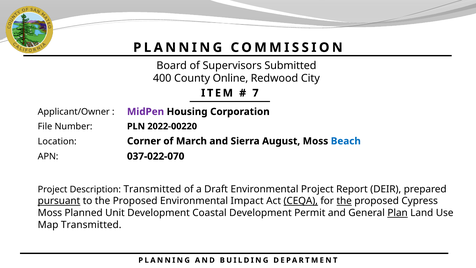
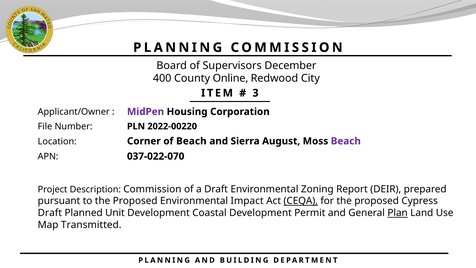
Submitted: Submitted -> December
7: 7 -> 3
of March: March -> Beach
Beach at (346, 141) colour: blue -> purple
Description Transmitted: Transmitted -> Commission
Environmental Project: Project -> Zoning
pursuant underline: present -> none
the at (344, 201) underline: present -> none
Moss at (50, 213): Moss -> Draft
